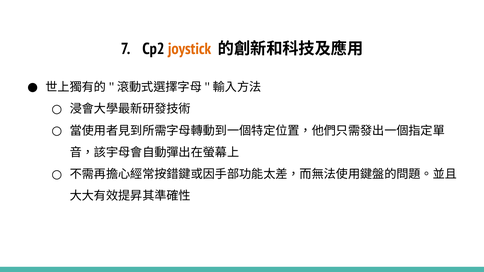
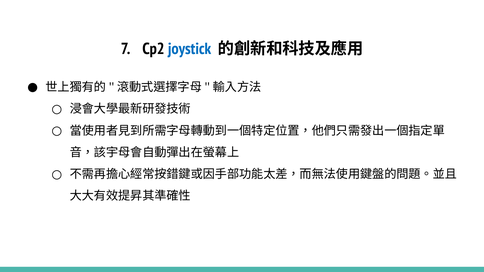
joystick colour: orange -> blue
